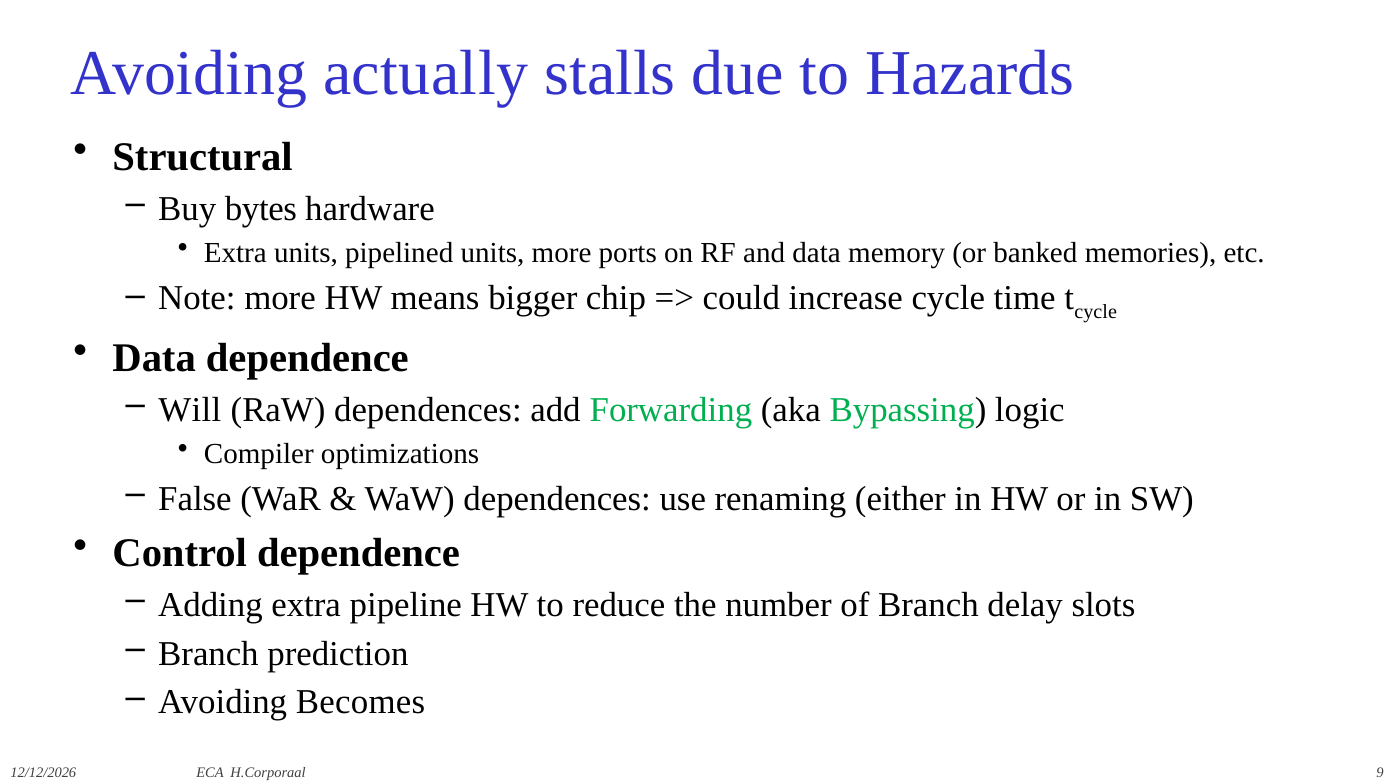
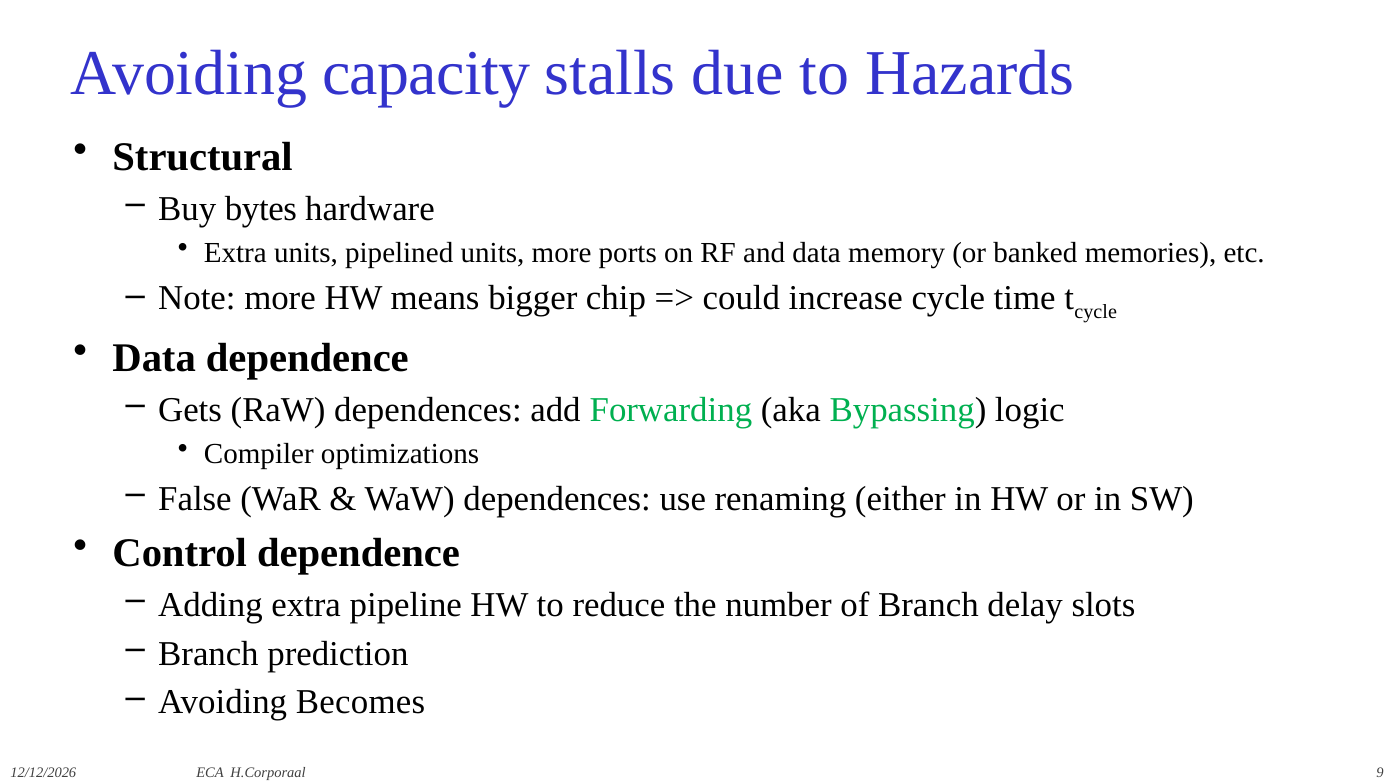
actually: actually -> capacity
Will: Will -> Gets
